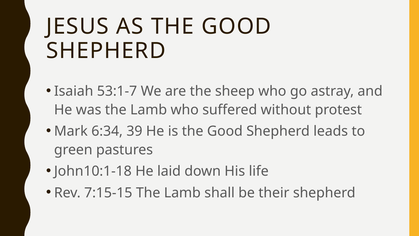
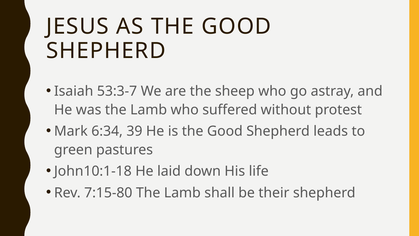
53:1-7: 53:1-7 -> 53:3-7
7:15-15: 7:15-15 -> 7:15-80
